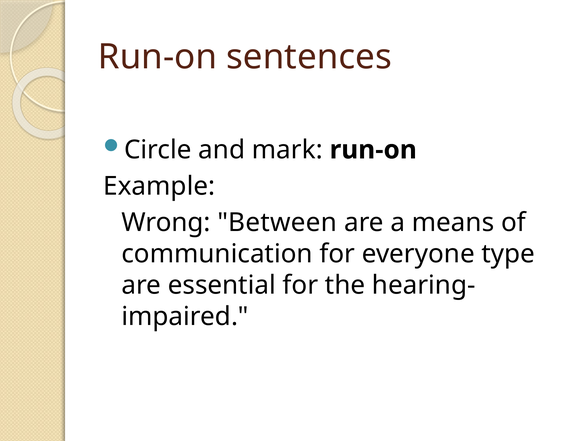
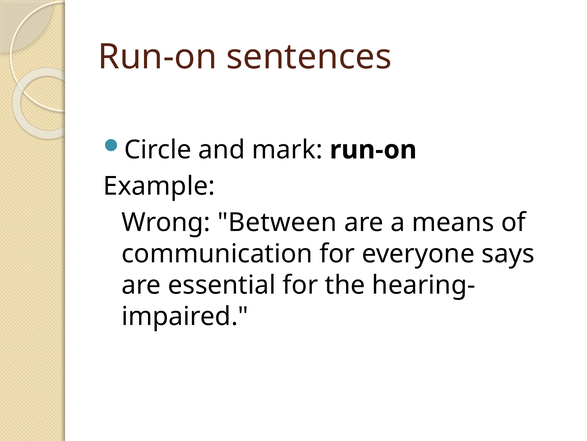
type: type -> says
